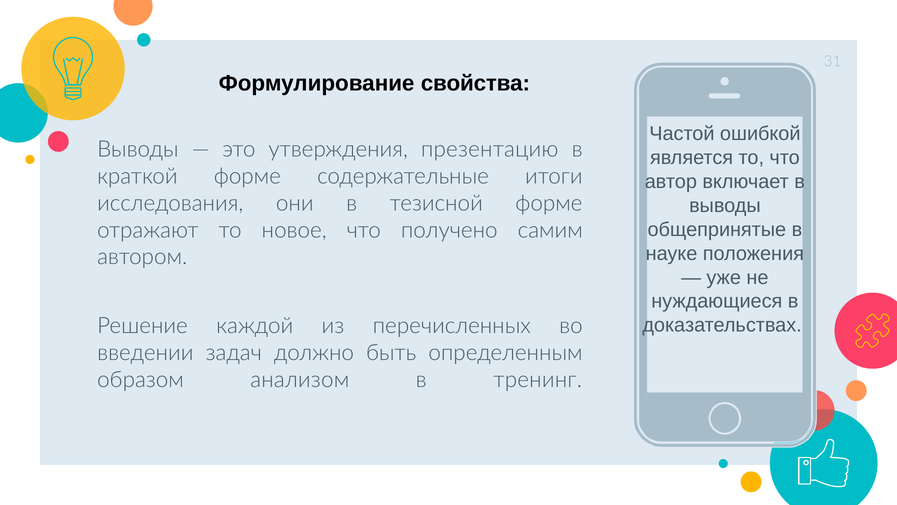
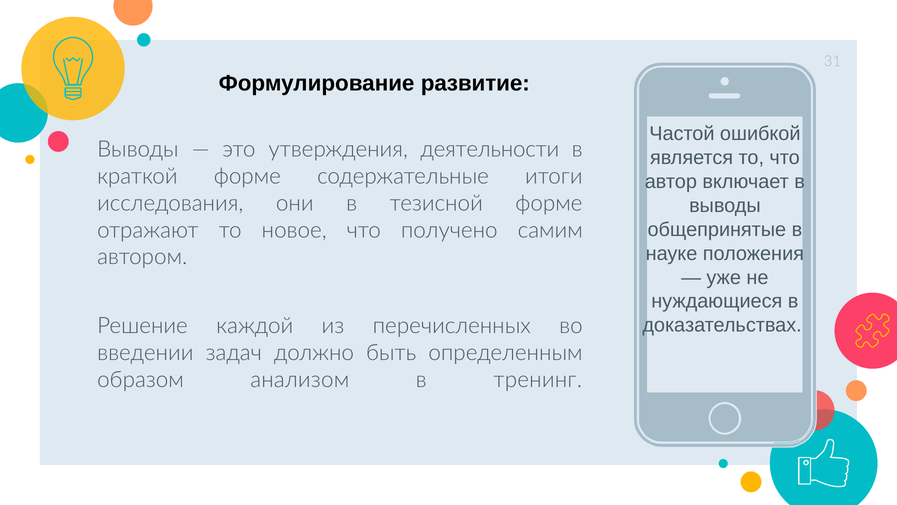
свойства: свойства -> развитие
презентацию: презентацию -> деятельности
